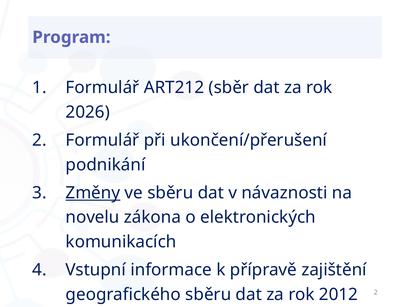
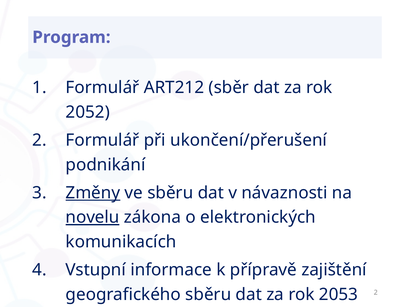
2026: 2026 -> 2052
novelu underline: none -> present
2012: 2012 -> 2053
